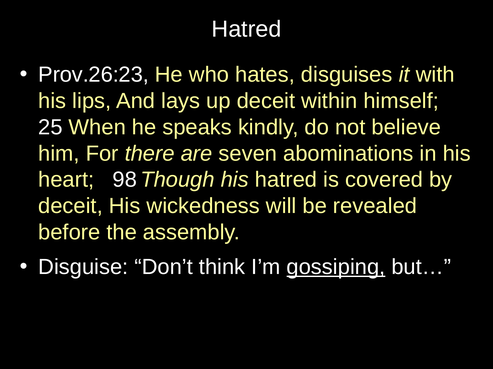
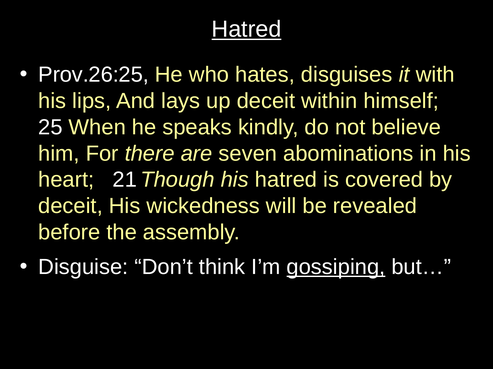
Hatred at (246, 29) underline: none -> present
Prov.26:23: Prov.26:23 -> Prov.26:25
98: 98 -> 21
